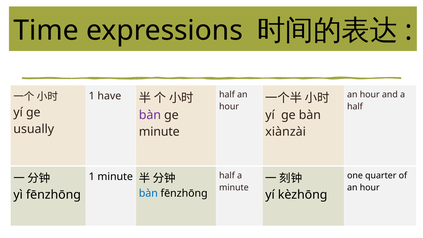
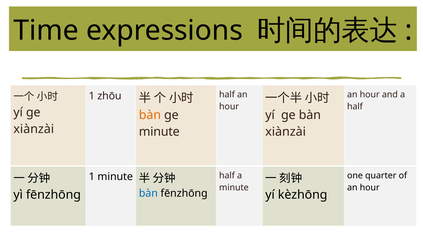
have: have -> zhōu
bàn at (150, 115) colour: purple -> orange
usually at (34, 129): usually -> xiànzài
